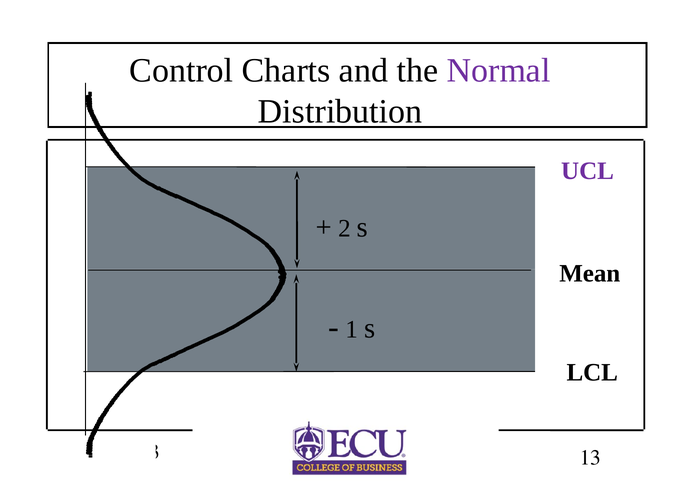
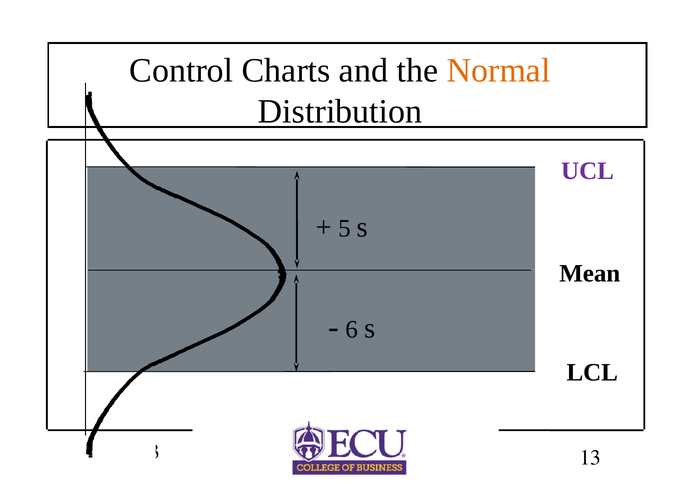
Normal colour: purple -> orange
2: 2 -> 5
1: 1 -> 6
